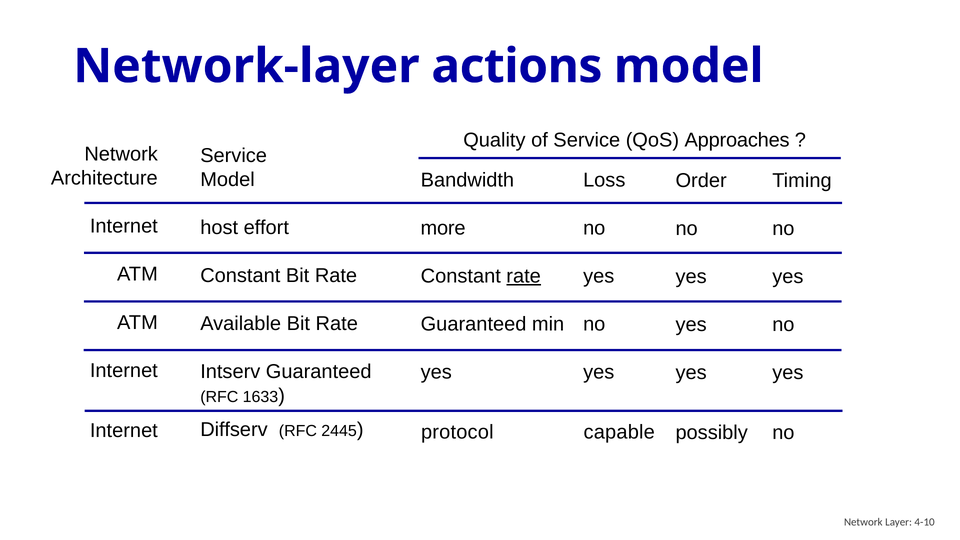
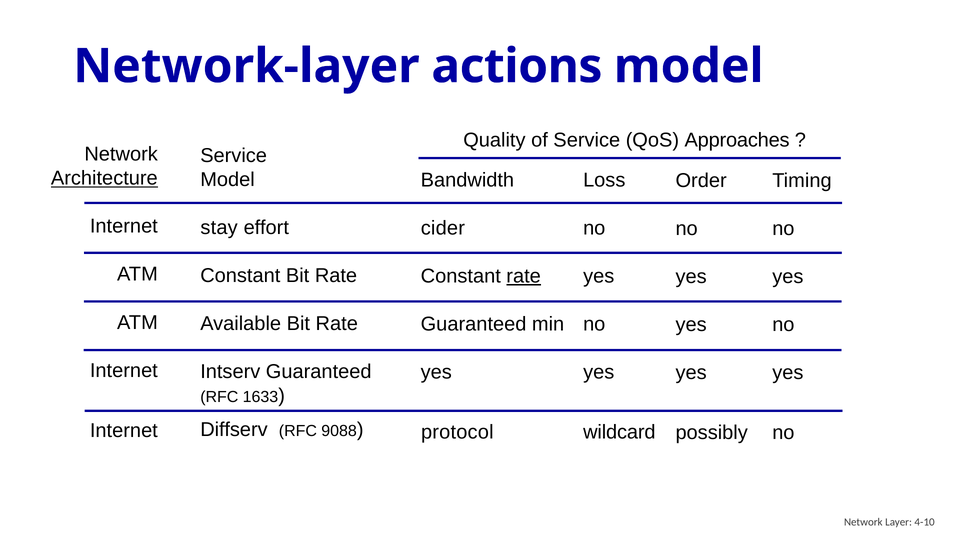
Architecture underline: none -> present
host: host -> stay
more: more -> cider
2445: 2445 -> 9088
capable: capable -> wildcard
